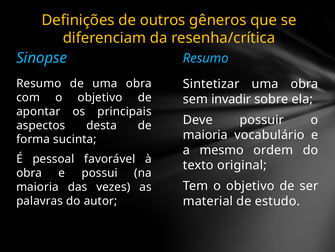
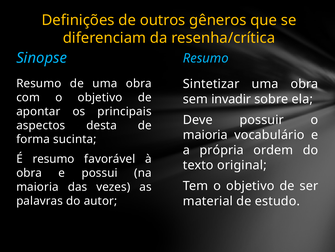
mesmo: mesmo -> própria
É pessoal: pessoal -> resumo
